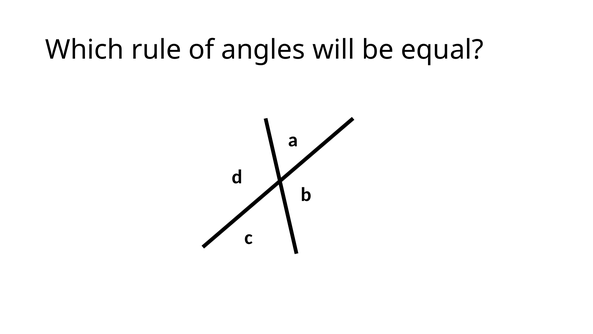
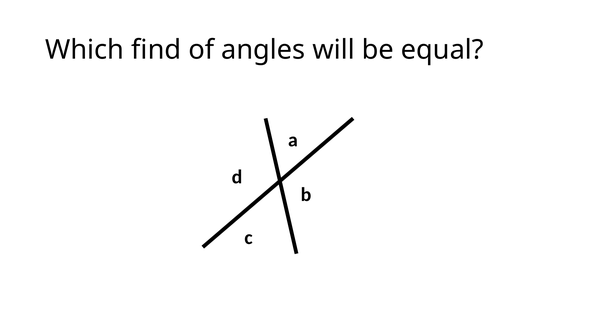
rule: rule -> find
